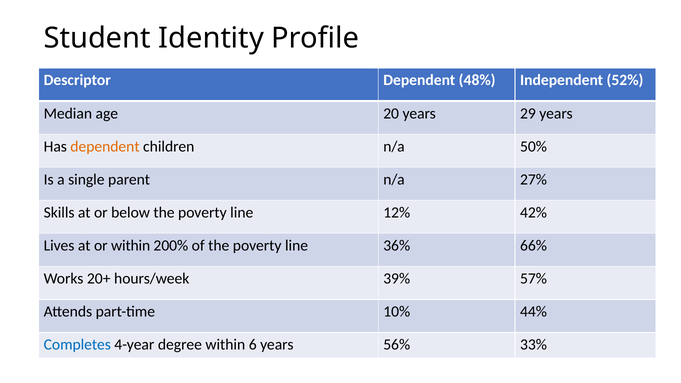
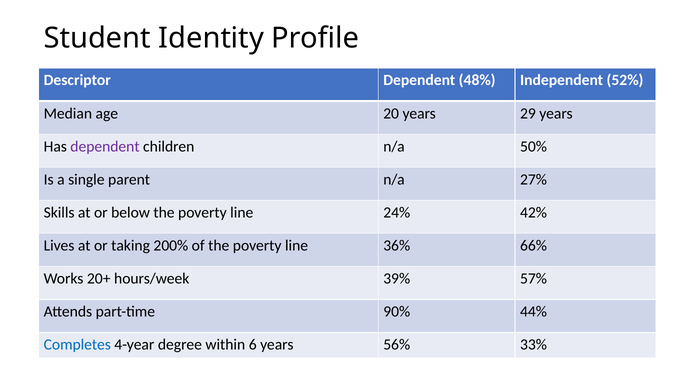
dependent at (105, 146) colour: orange -> purple
12%: 12% -> 24%
or within: within -> taking
10%: 10% -> 90%
